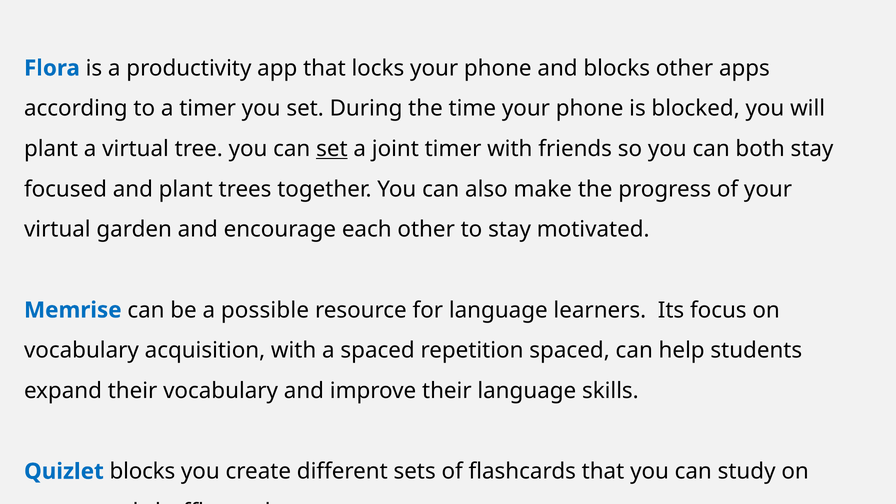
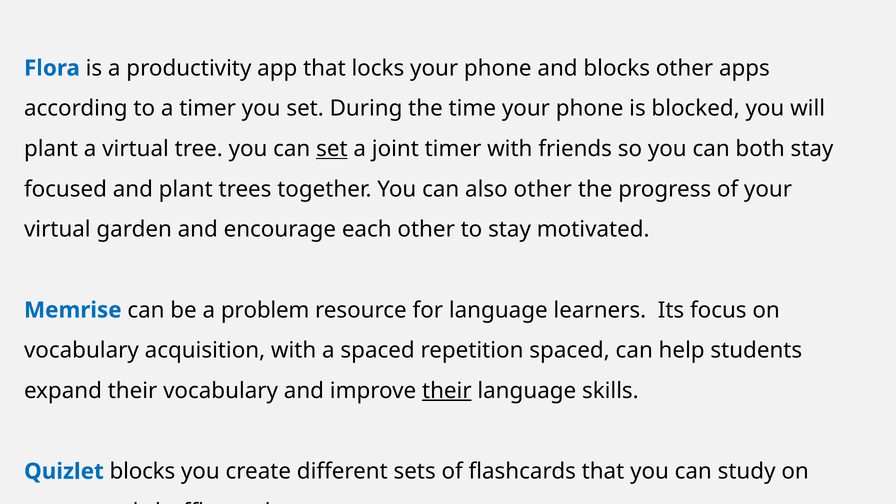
also make: make -> other
possible: possible -> problem
their at (447, 391) underline: none -> present
